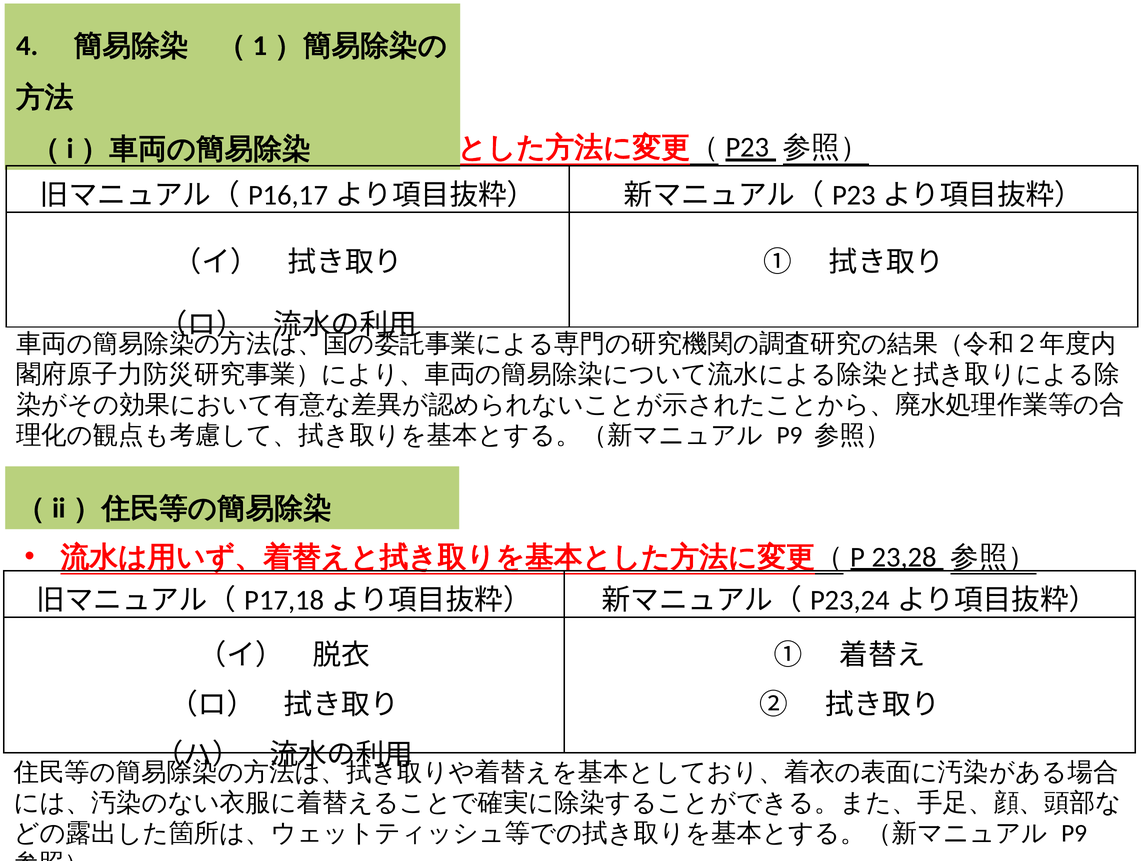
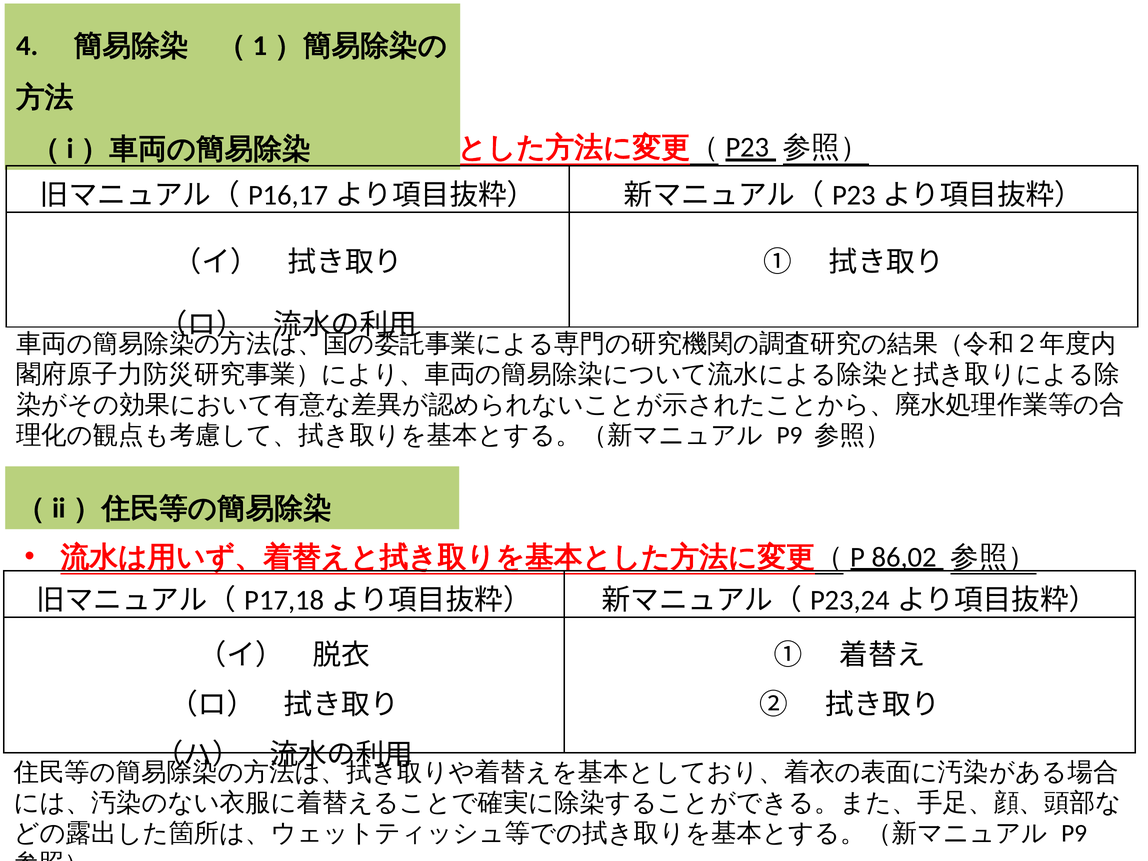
23,28: 23,28 -> 86,02
